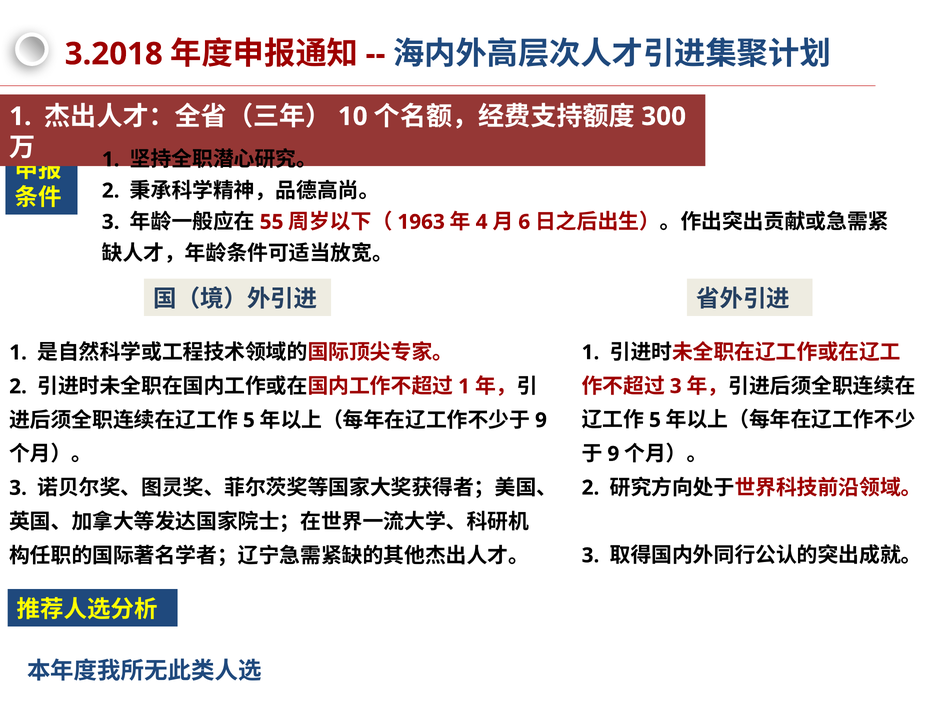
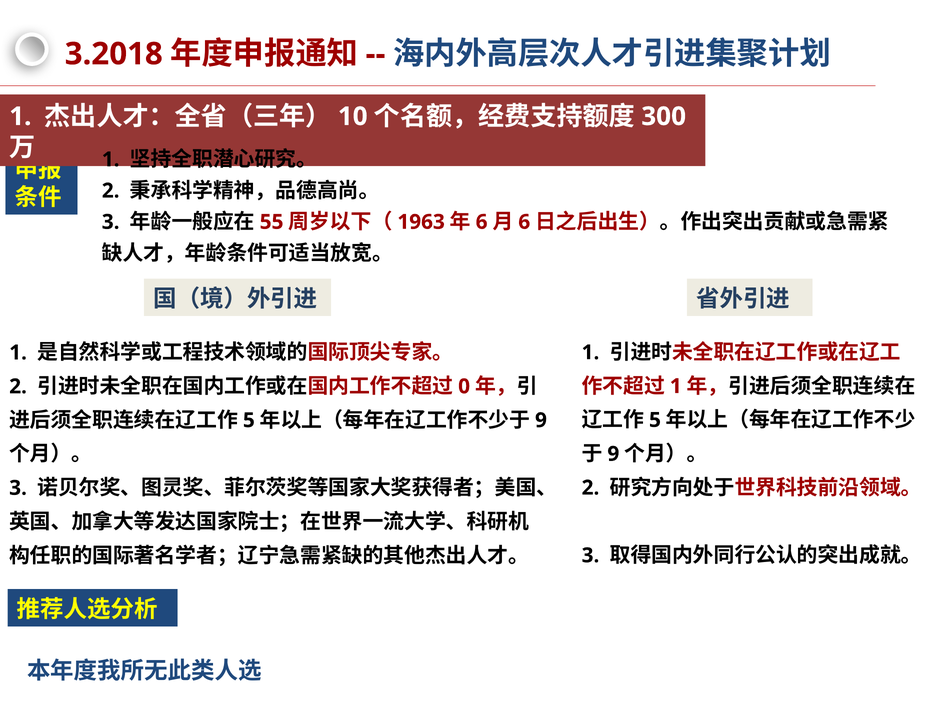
4 at (482, 222): 4 -> 6
3 at (676, 386): 3 -> 1
1 at (464, 387): 1 -> 0
